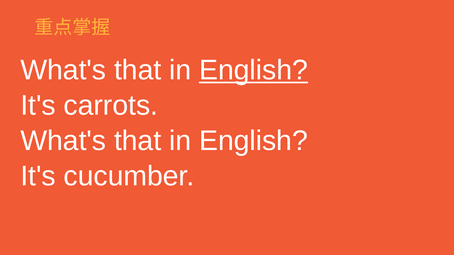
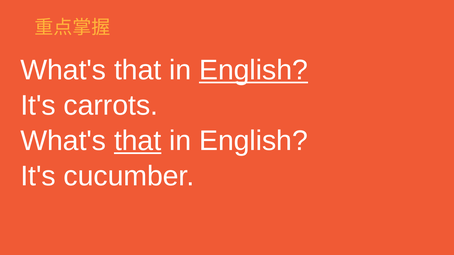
that at (138, 141) underline: none -> present
